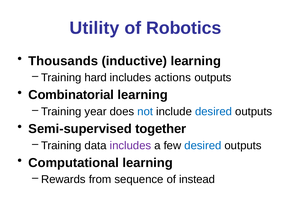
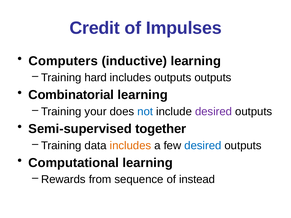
Utility: Utility -> Credit
Robotics: Robotics -> Impulses
Thousands: Thousands -> Computers
includes actions: actions -> outputs
year: year -> your
desired at (214, 112) colour: blue -> purple
includes at (130, 146) colour: purple -> orange
